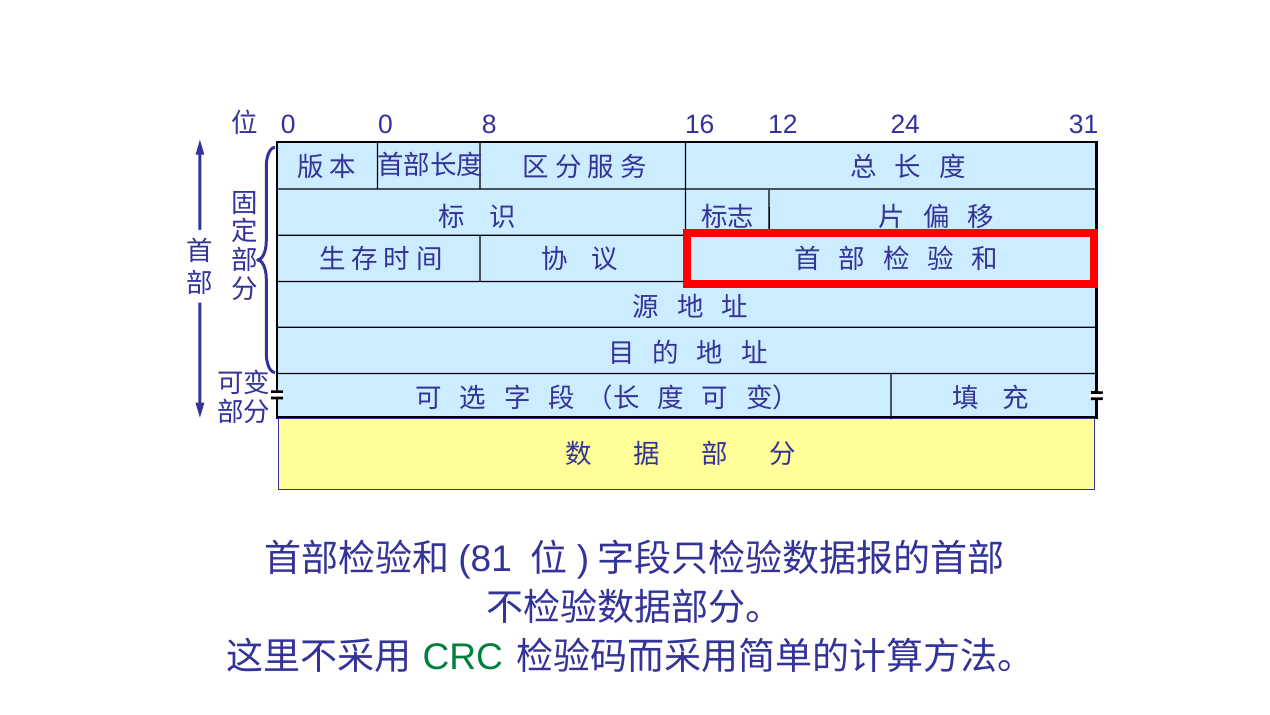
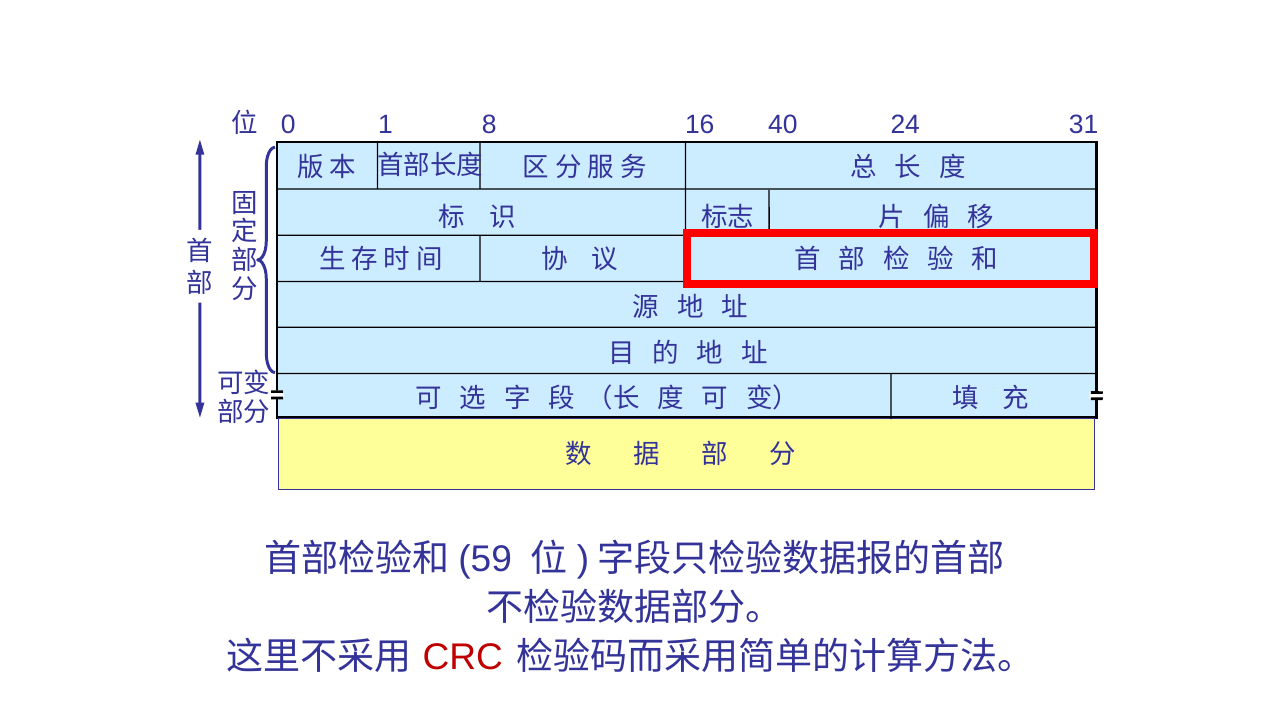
0 0: 0 -> 1
12: 12 -> 40
81: 81 -> 59
CRC colour: green -> red
